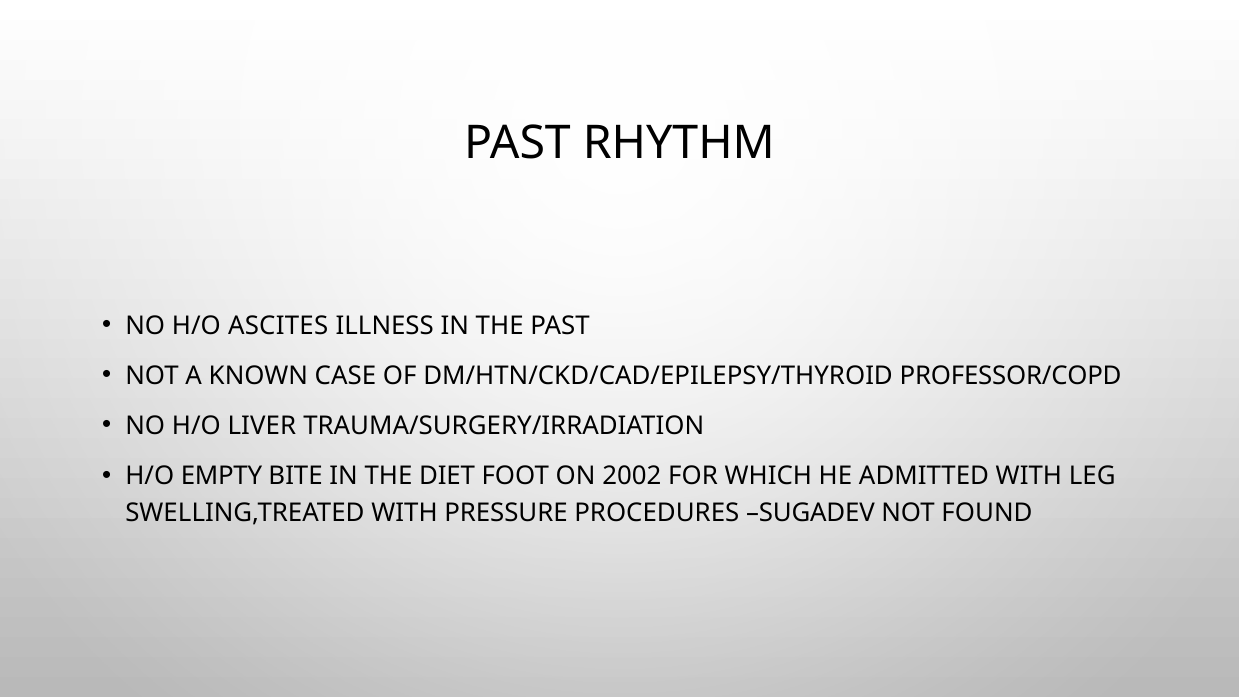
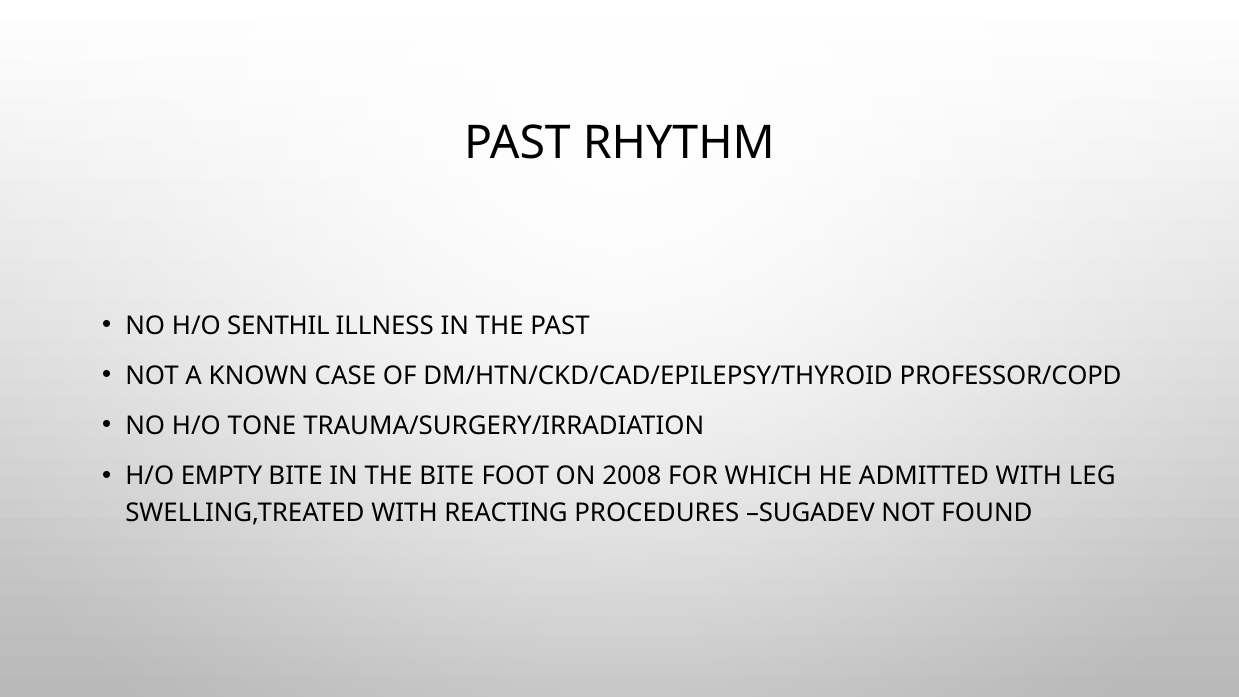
ASCITES: ASCITES -> SENTHIL
LIVER: LIVER -> TONE
THE DIET: DIET -> BITE
2002: 2002 -> 2008
PRESSURE: PRESSURE -> REACTING
